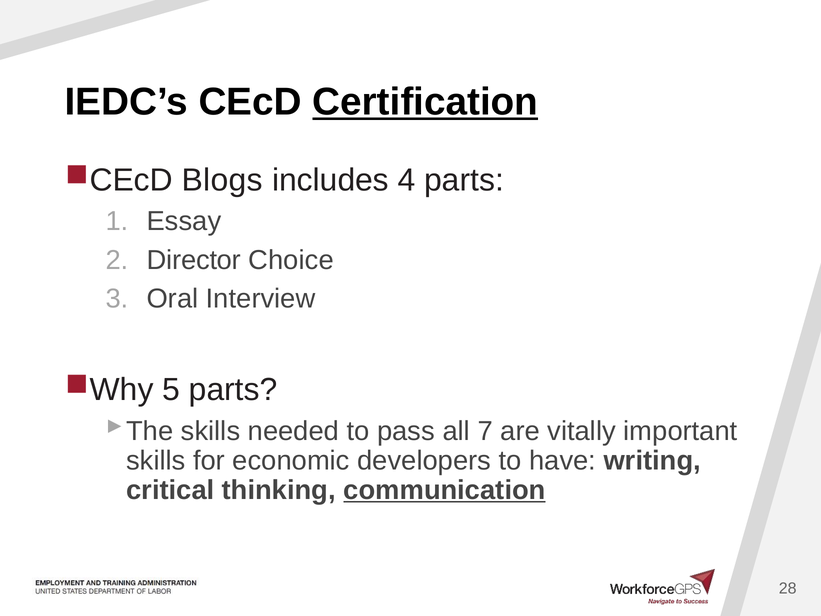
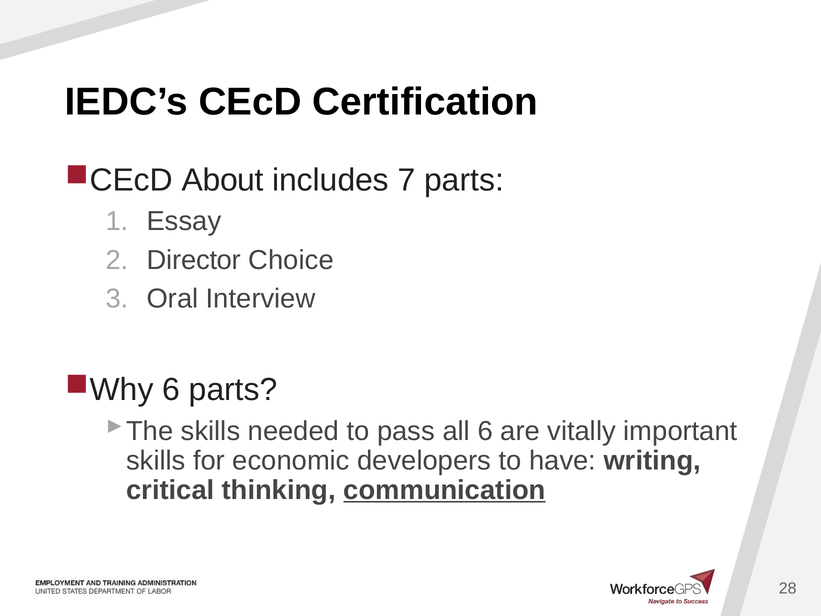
Certification underline: present -> none
Blogs: Blogs -> About
4: 4 -> 7
5 at (171, 390): 5 -> 6
all 7: 7 -> 6
